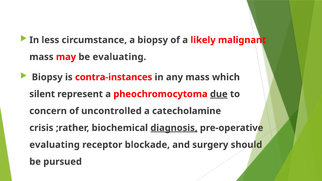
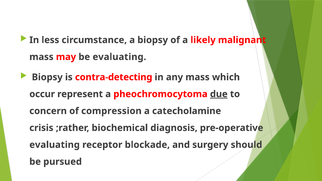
contra-instances: contra-instances -> contra-detecting
silent: silent -> occur
uncontrolled: uncontrolled -> compression
diagnosis underline: present -> none
